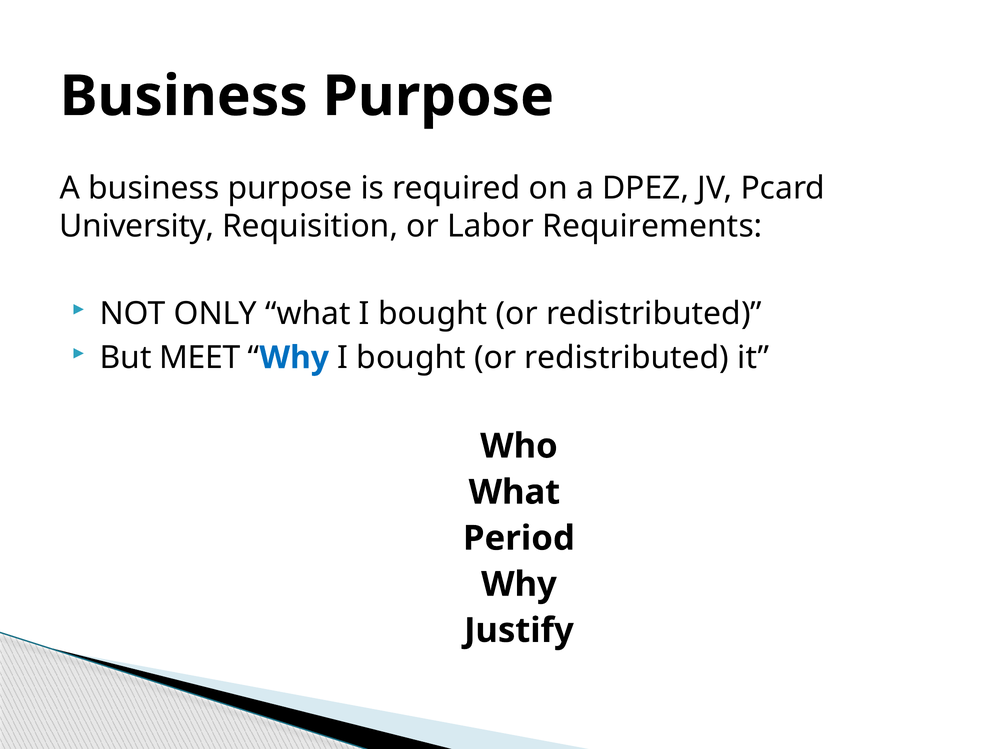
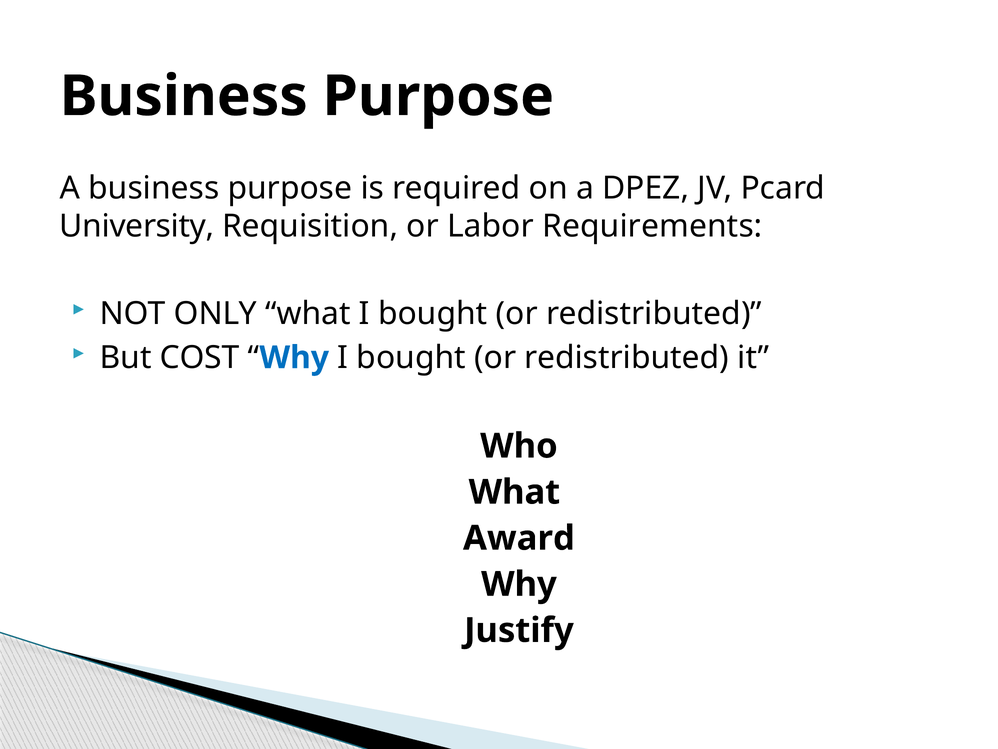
MEET: MEET -> COST
Period: Period -> Award
